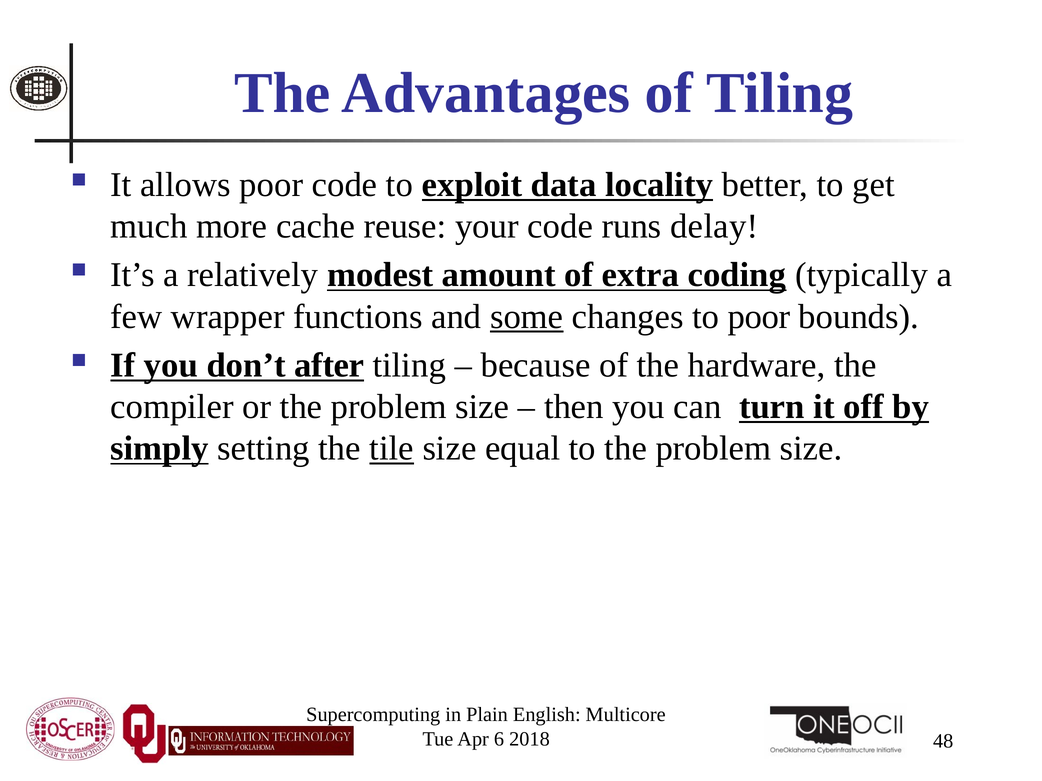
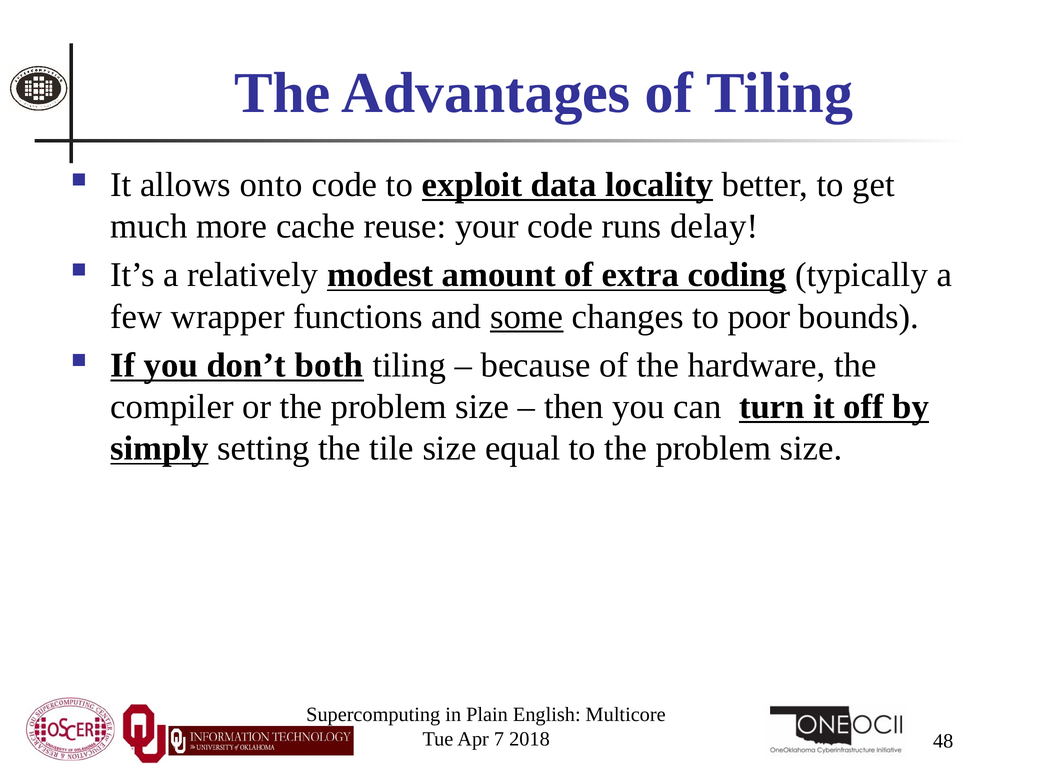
allows poor: poor -> onto
after: after -> both
tile underline: present -> none
6: 6 -> 7
